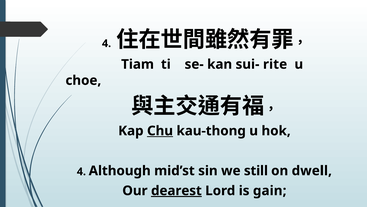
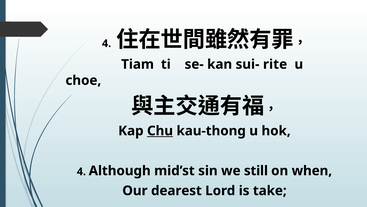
dwell: dwell -> when
dearest underline: present -> none
gain: gain -> take
